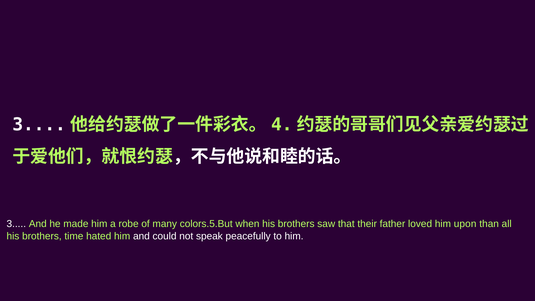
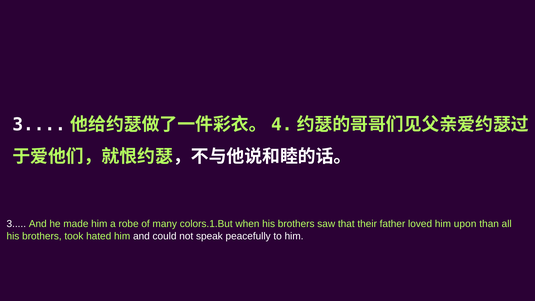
colors.5.But: colors.5.But -> colors.1.But
time: time -> took
